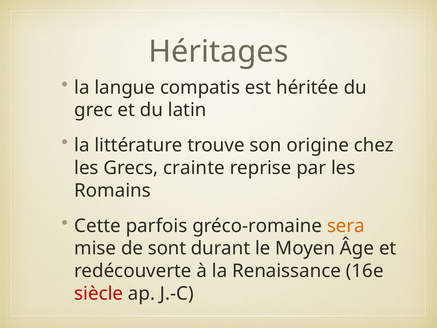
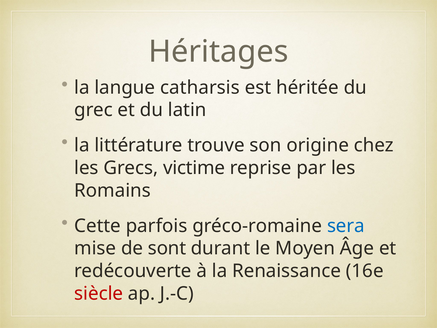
compatis: compatis -> catharsis
crainte: crainte -> victime
sera colour: orange -> blue
